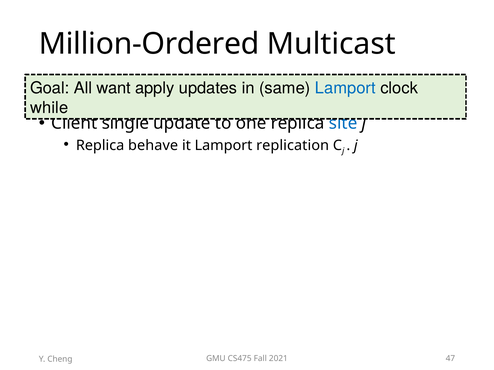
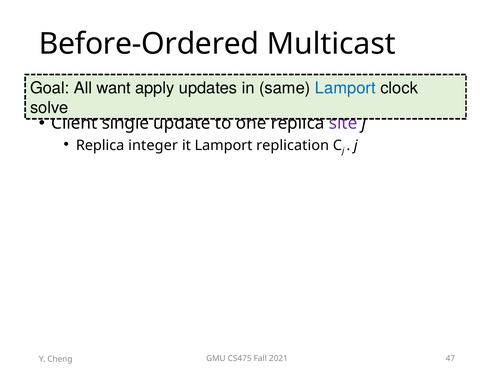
Million-Ordered: Million-Ordered -> Before-Ordered
while: while -> solve
site colour: blue -> purple
behave: behave -> integer
